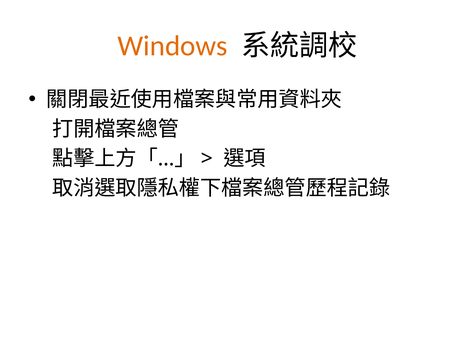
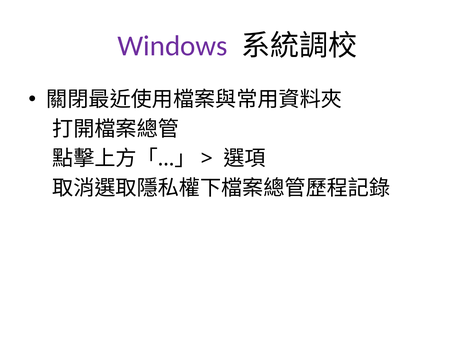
Windows colour: orange -> purple
